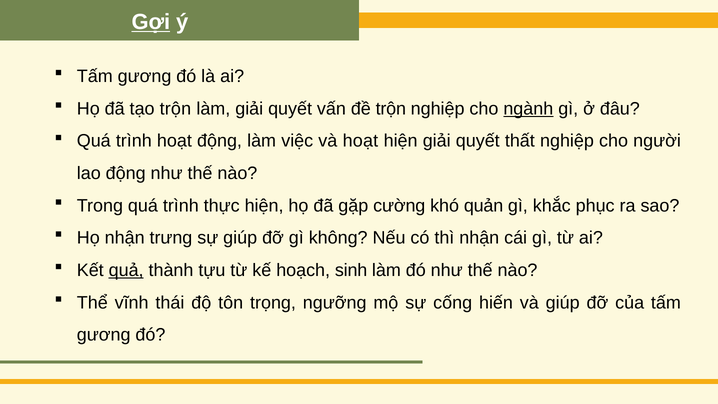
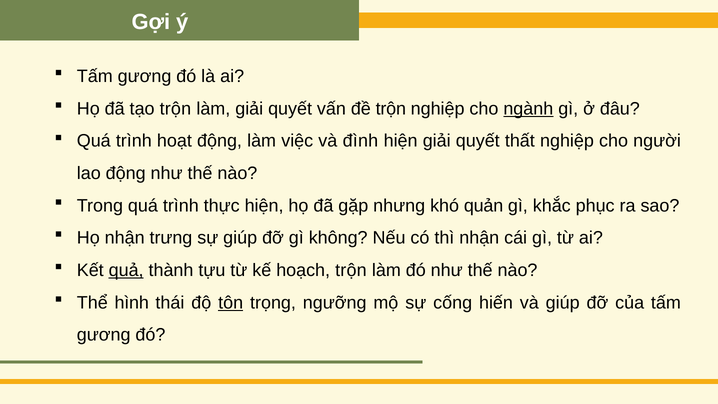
Gợi underline: present -> none
và hoạt: hoạt -> đình
cường: cường -> nhưng
hoạch sinh: sinh -> trộn
vĩnh: vĩnh -> hình
tôn underline: none -> present
